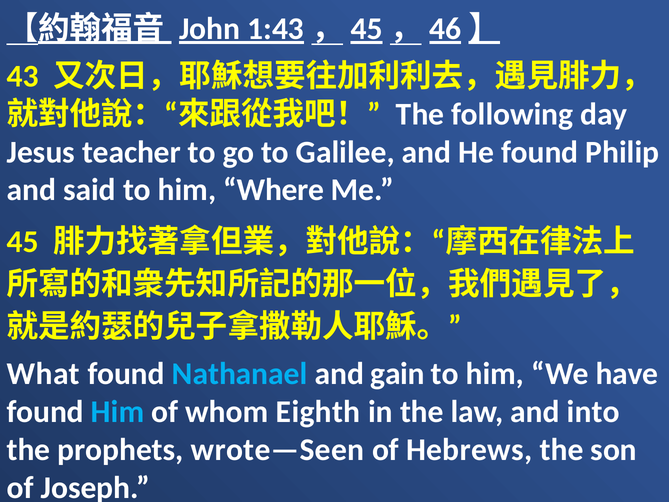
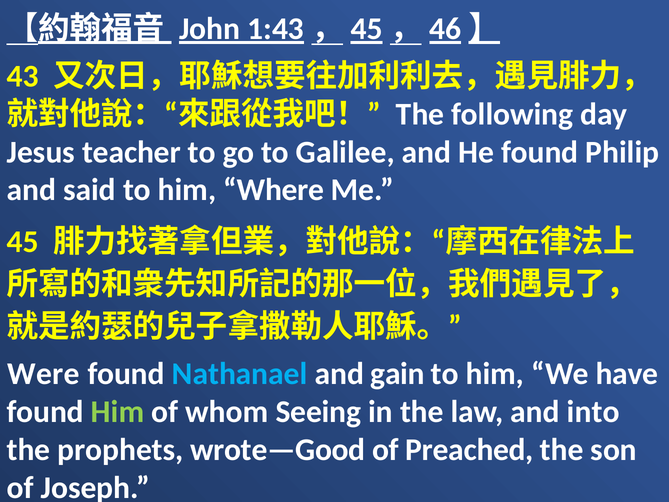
What: What -> Were
Him at (118, 412) colour: light blue -> light green
Eighth: Eighth -> Seeing
wrote—Seen: wrote—Seen -> wrote—Good
Hebrews: Hebrews -> Preached
